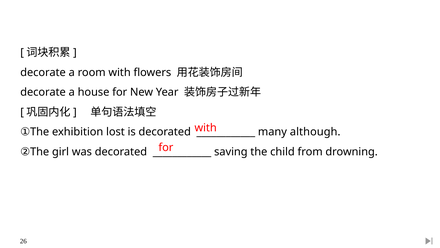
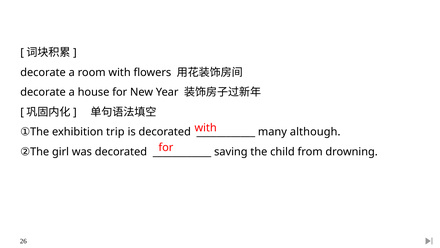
lost: lost -> trip
